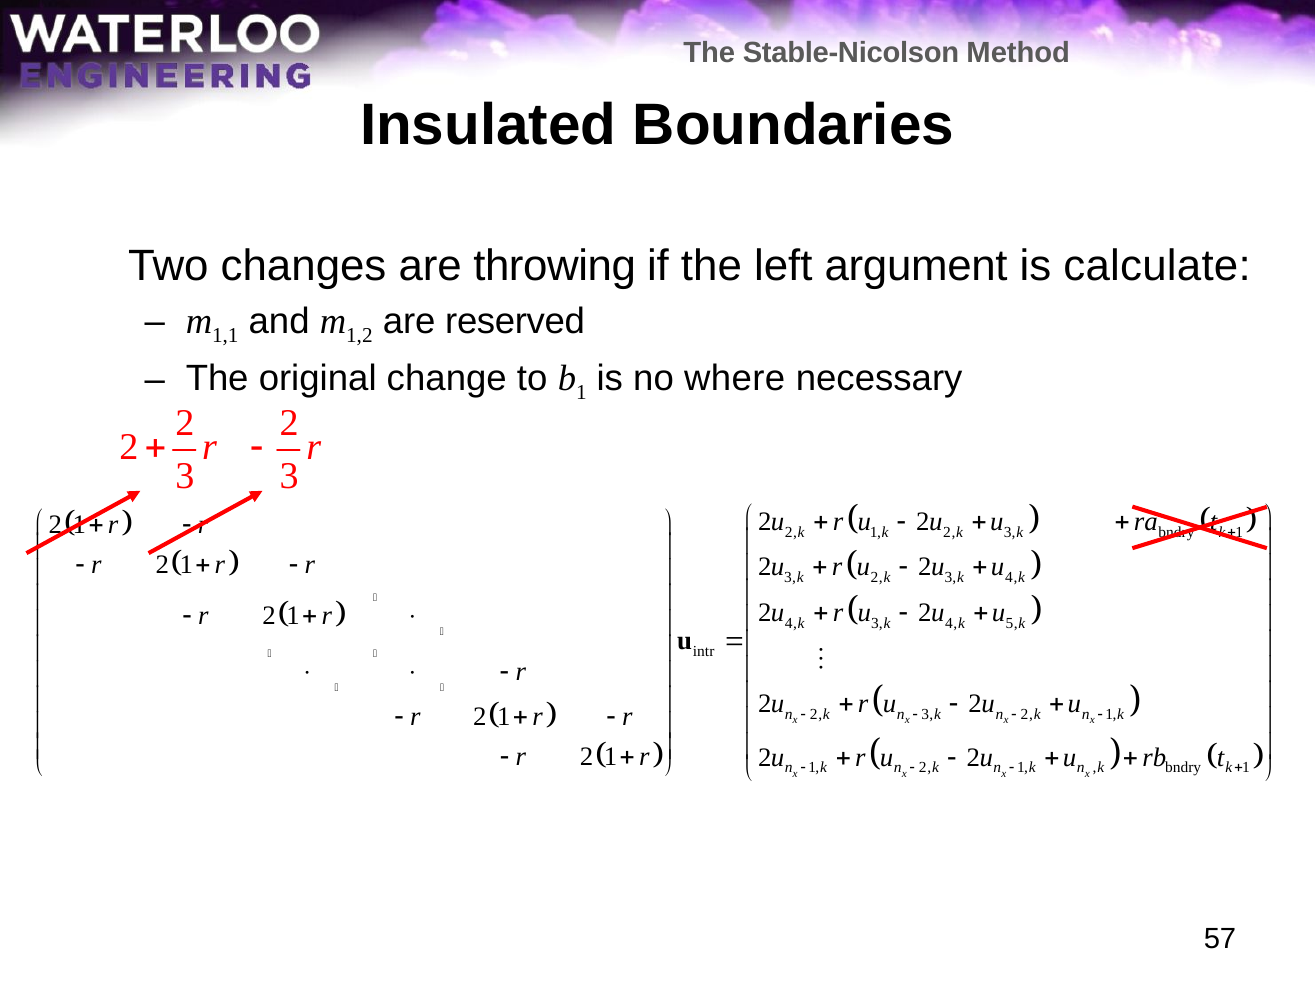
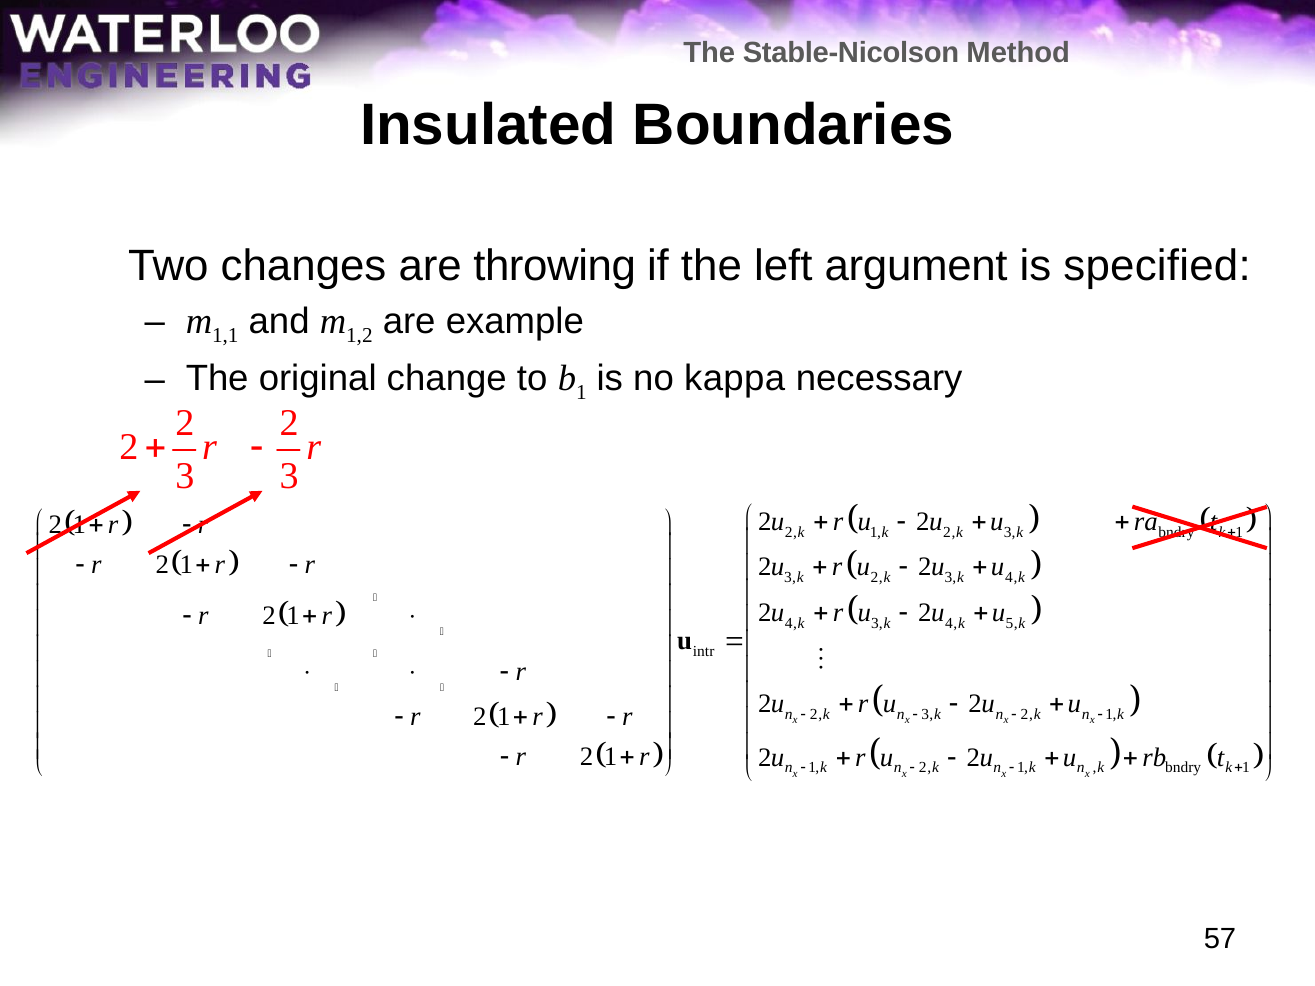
calculate: calculate -> specified
reserved: reserved -> example
where: where -> kappa
